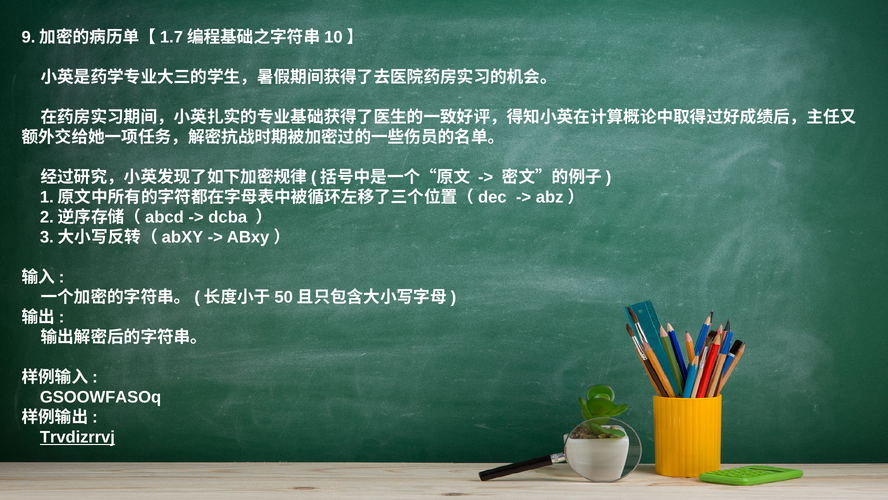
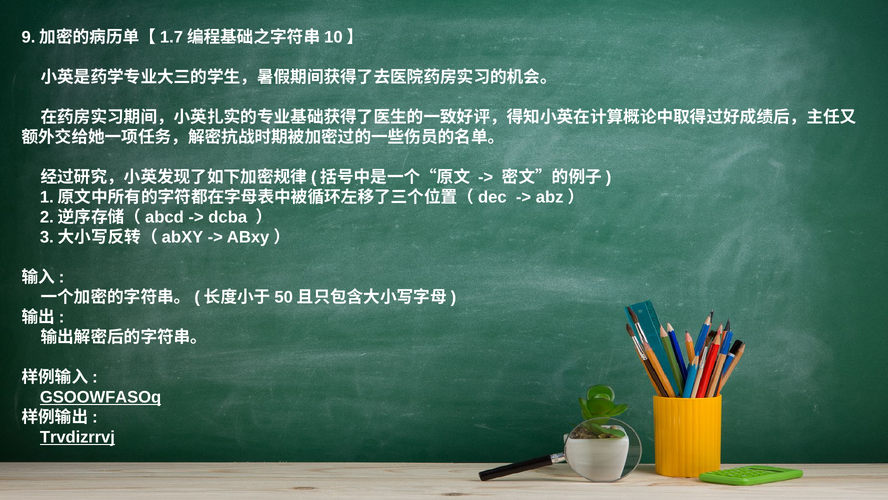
GSOOWFASOq underline: none -> present
